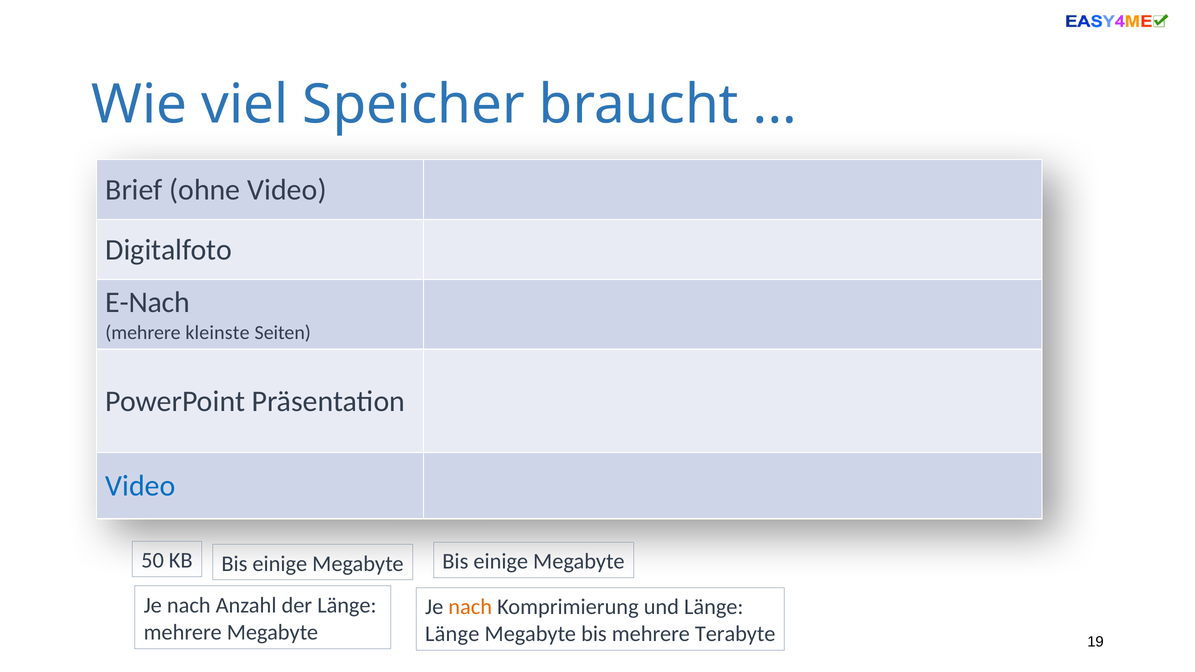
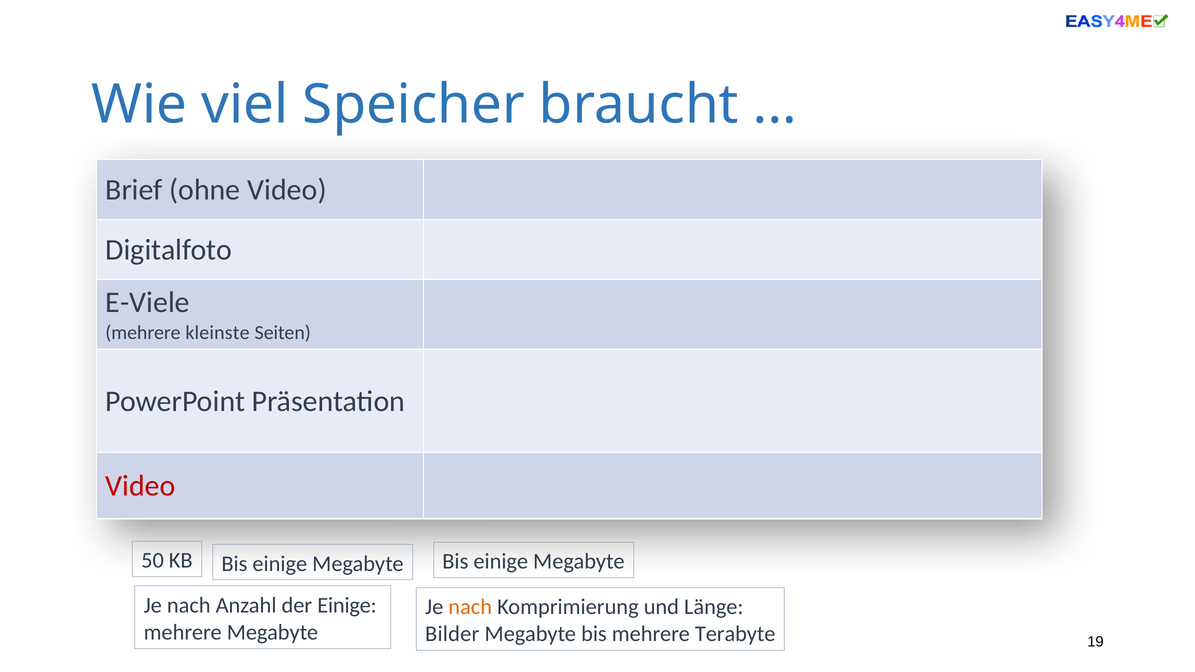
E-Nach: E-Nach -> E-Viele
Video at (140, 486) colour: blue -> red
der Länge: Länge -> Einige
Länge at (452, 634): Länge -> Bilder
